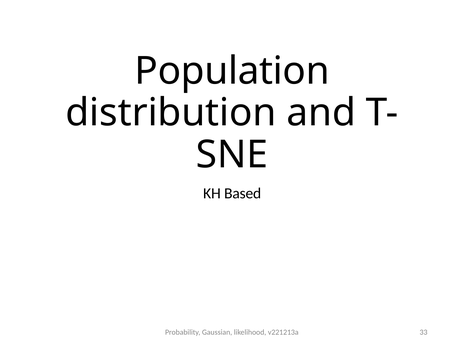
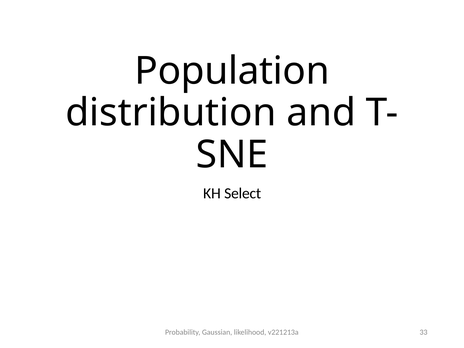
Based: Based -> Select
